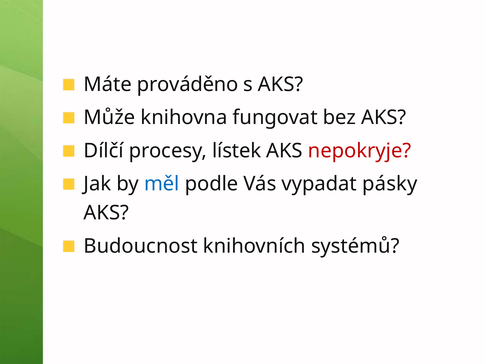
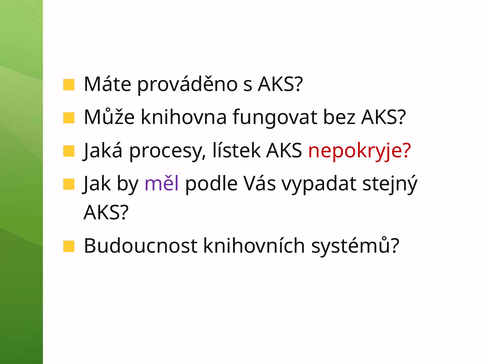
Dílčí: Dílčí -> Jaká
měl colour: blue -> purple
pásky: pásky -> stejný
